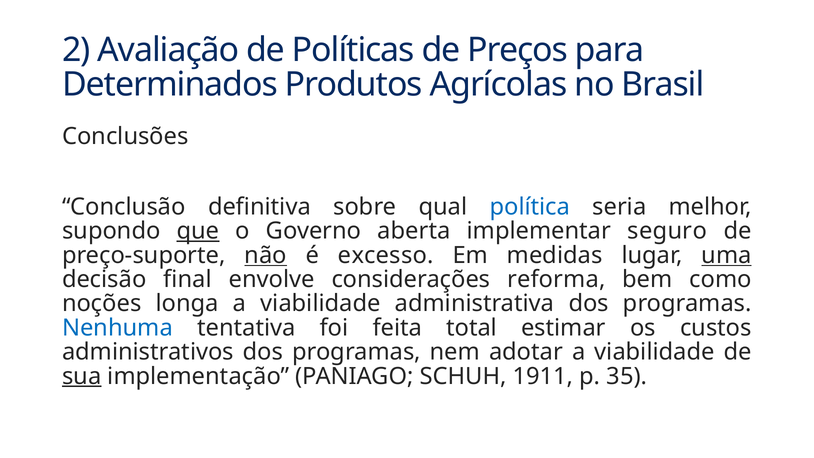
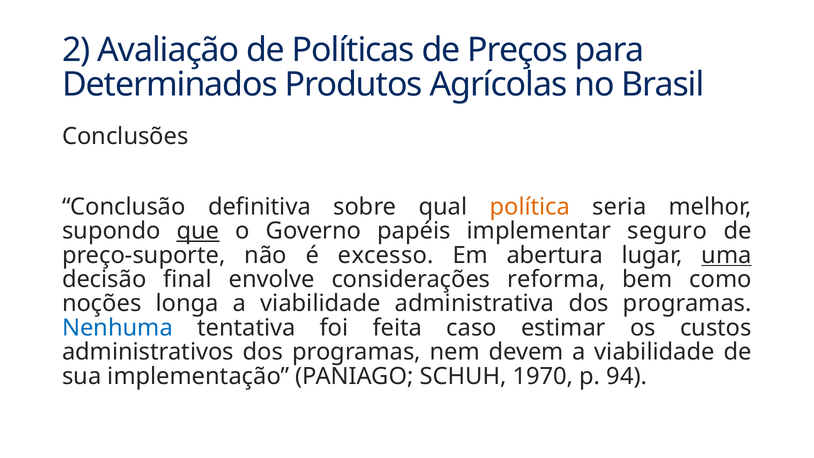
política colour: blue -> orange
aberta: aberta -> papéis
não underline: present -> none
medidas: medidas -> abertura
total: total -> caso
adotar: adotar -> devem
sua underline: present -> none
1911: 1911 -> 1970
35: 35 -> 94
